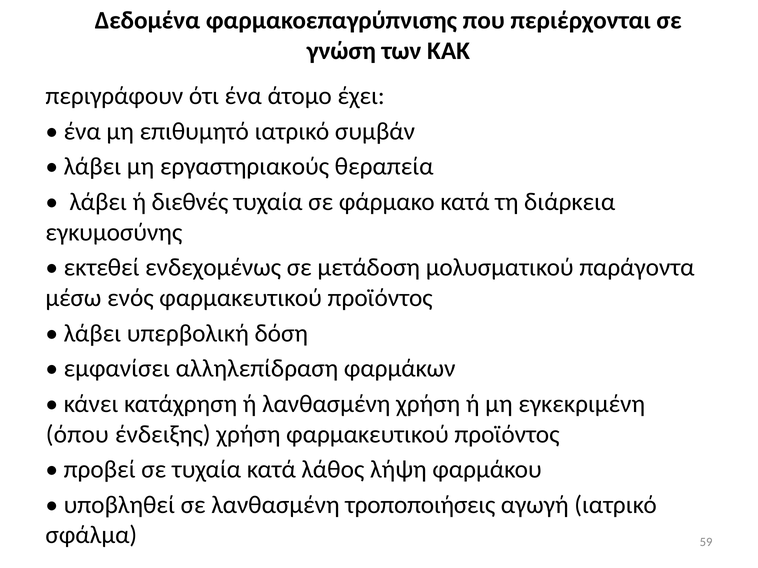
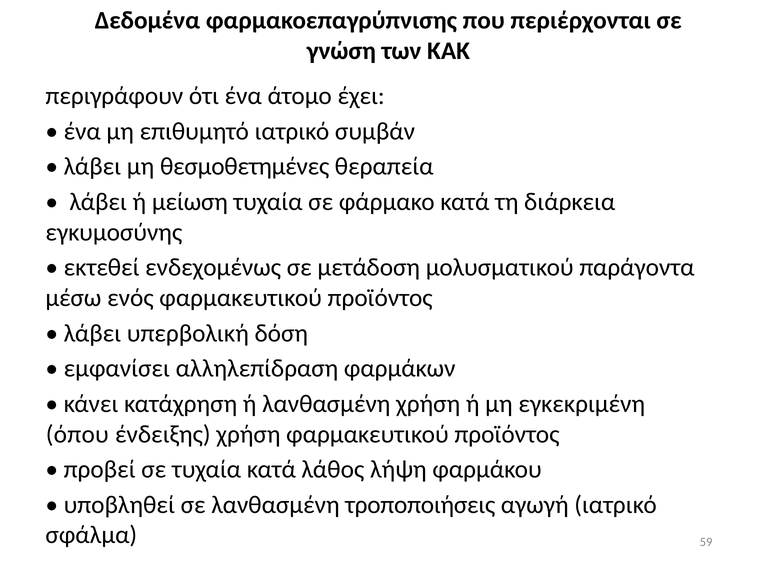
εργαστηριακούς: εργαστηριακούς -> θεσμοθετημένες
διεθνές: διεθνές -> μείωση
